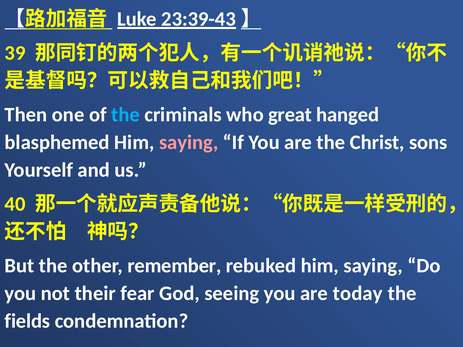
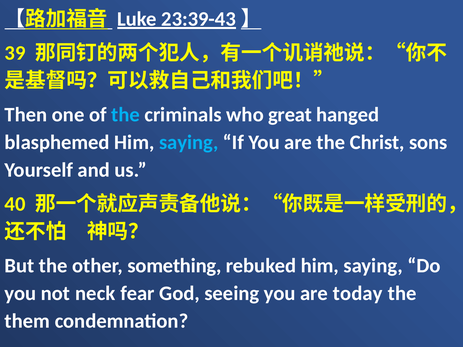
saying at (189, 143) colour: pink -> light blue
remember: remember -> something
their: their -> neck
fields: fields -> them
